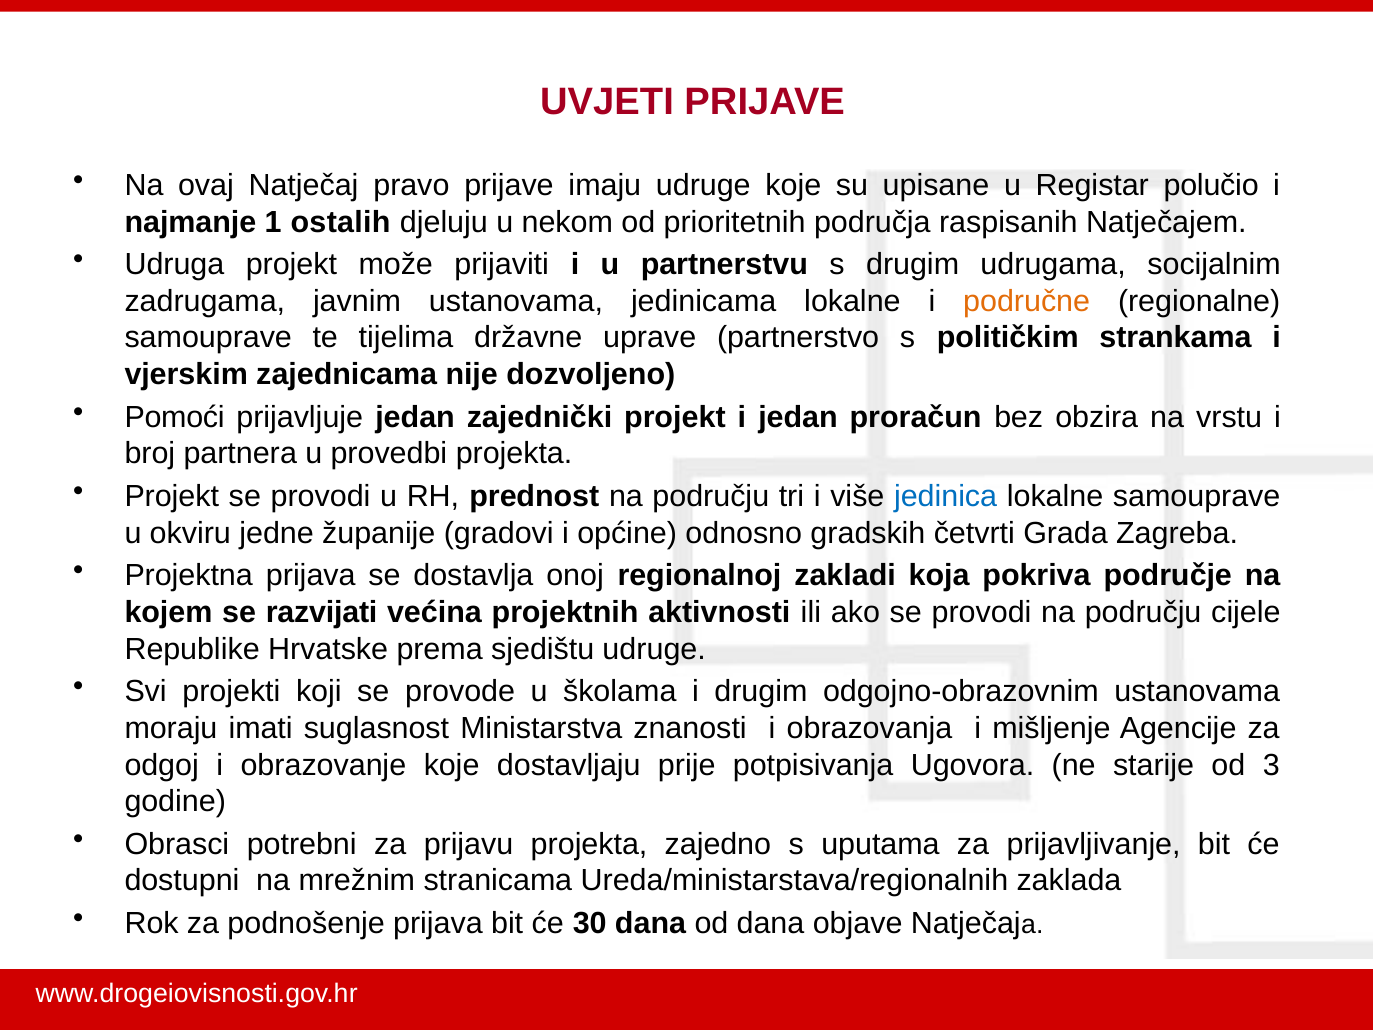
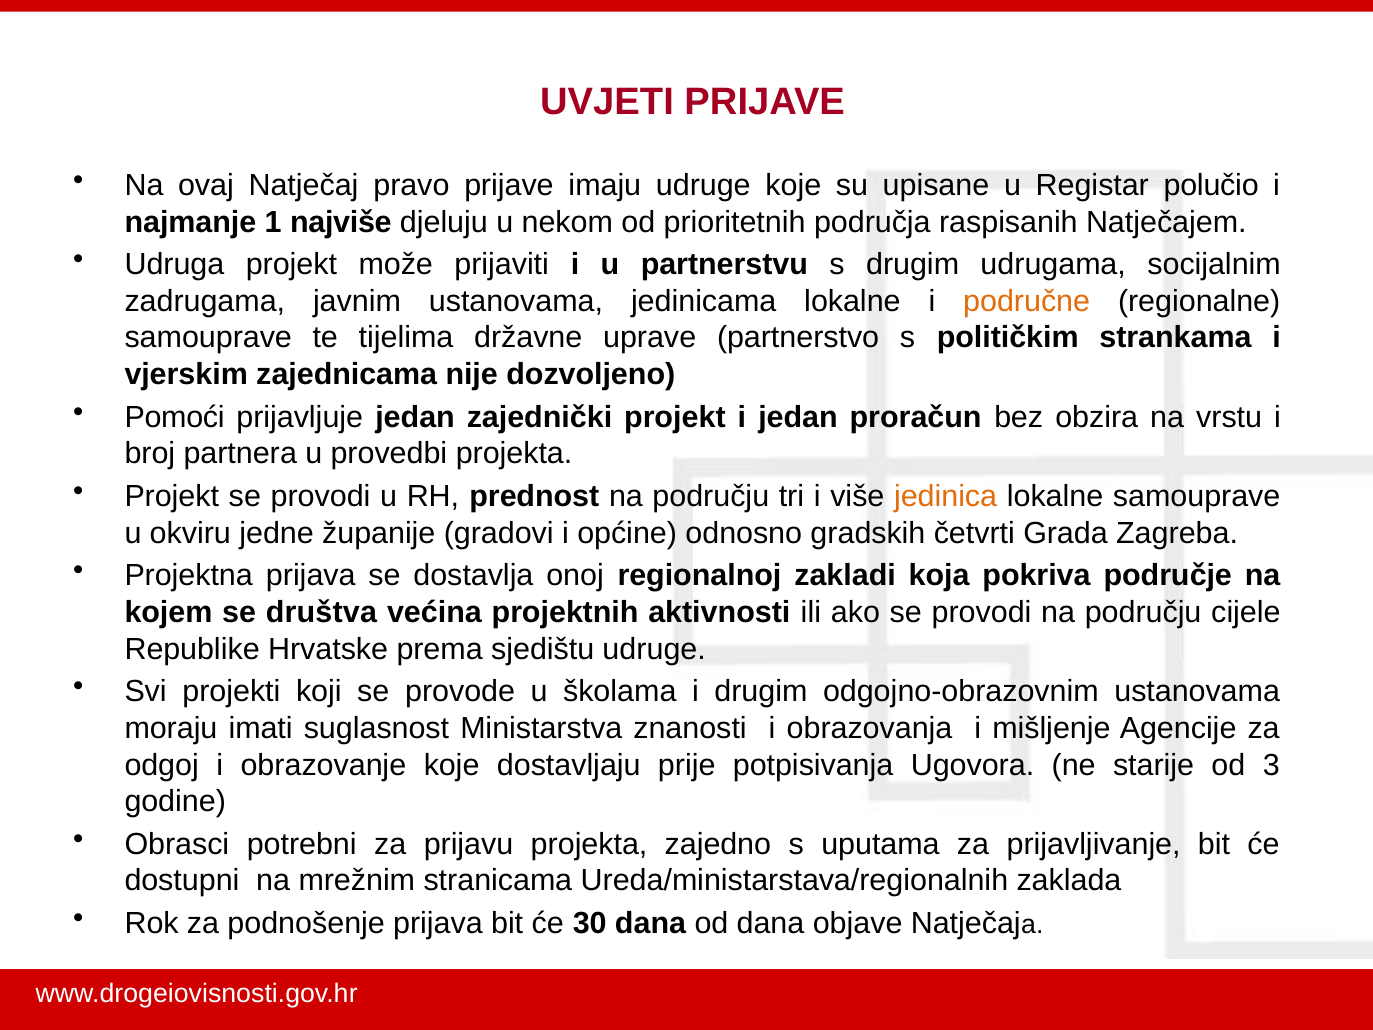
ostalih: ostalih -> najviše
jedinica colour: blue -> orange
razvijati: razvijati -> društva
